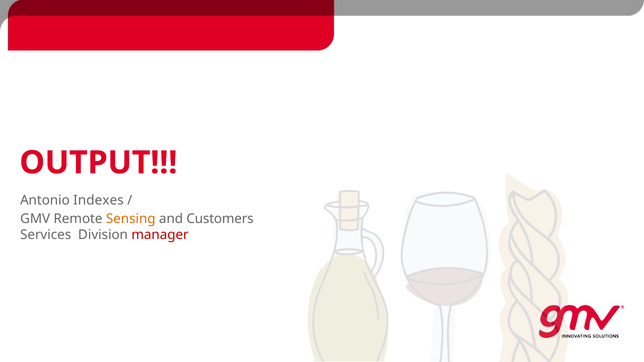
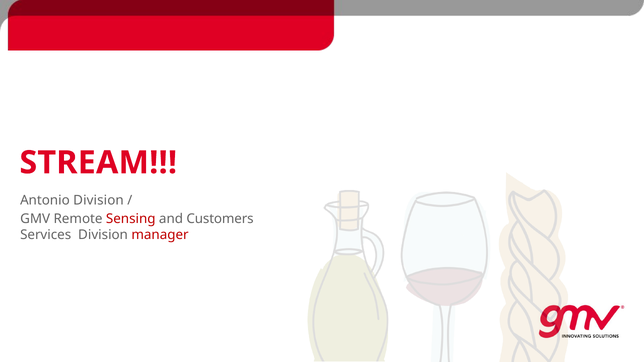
OUTPUT: OUTPUT -> STREAM
Antonio Indexes: Indexes -> Division
Sensing colour: orange -> red
